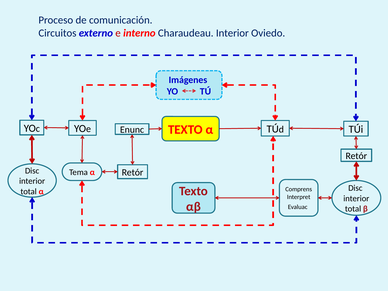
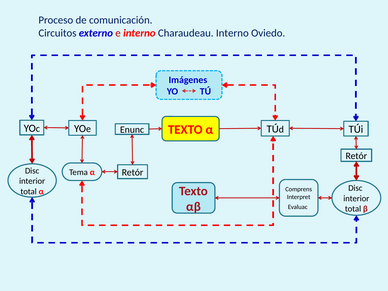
Charaudeau Interior: Interior -> Interno
